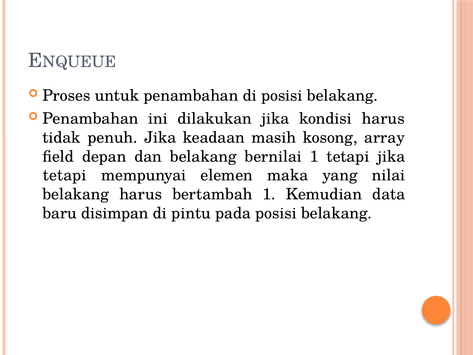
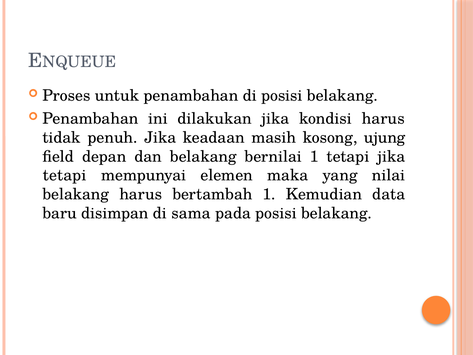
array: array -> ujung
pintu: pintu -> sama
